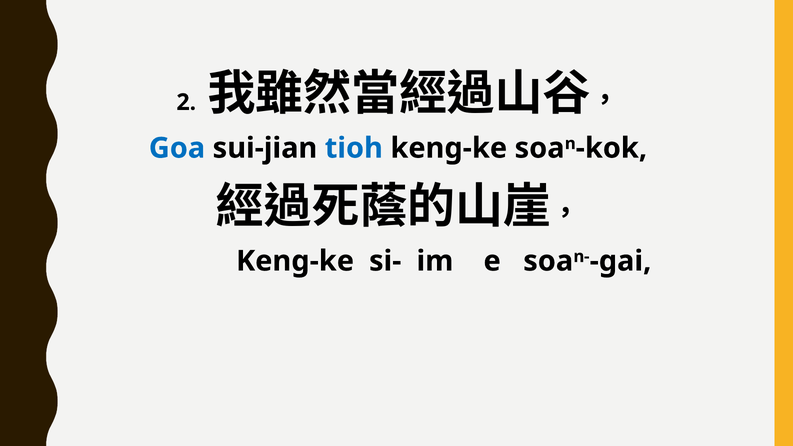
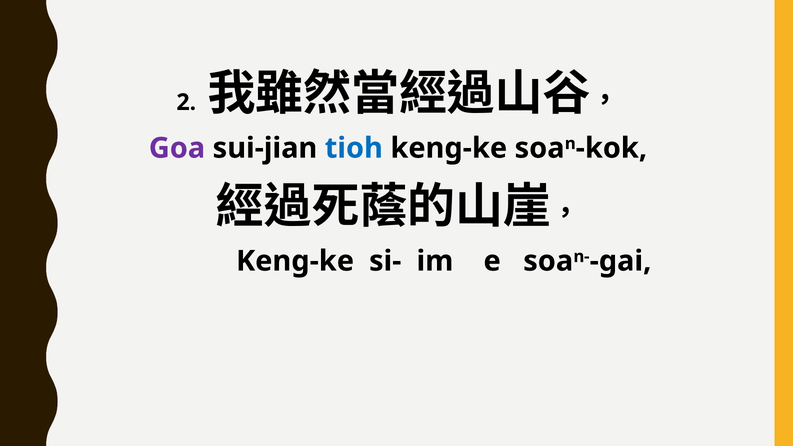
Goa colour: blue -> purple
